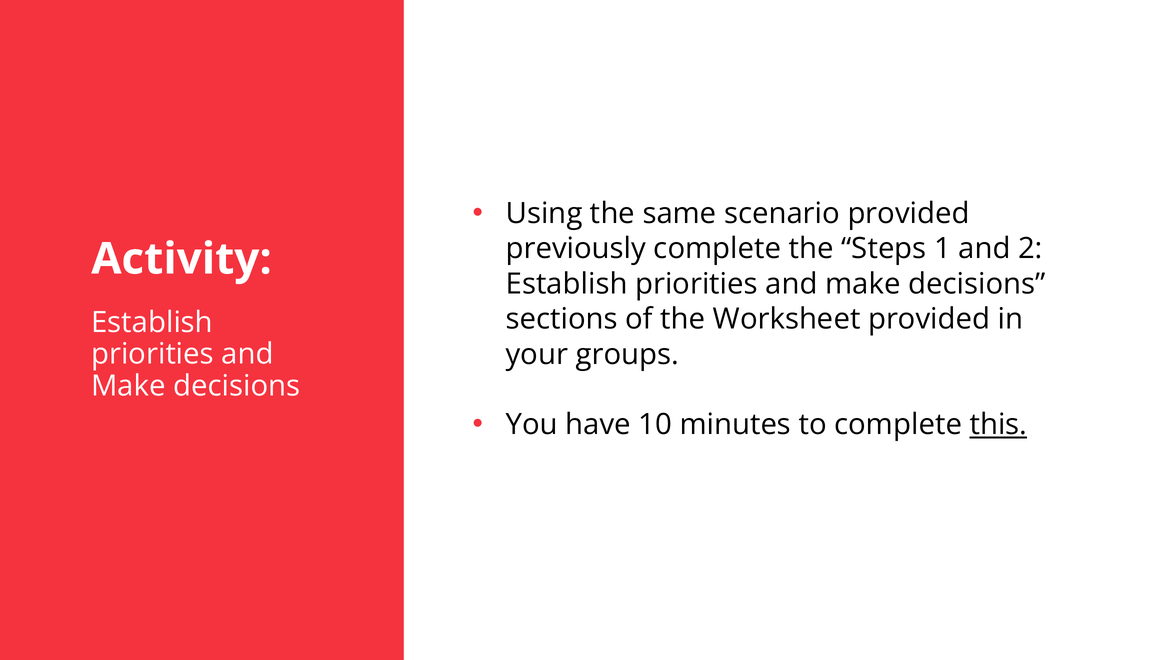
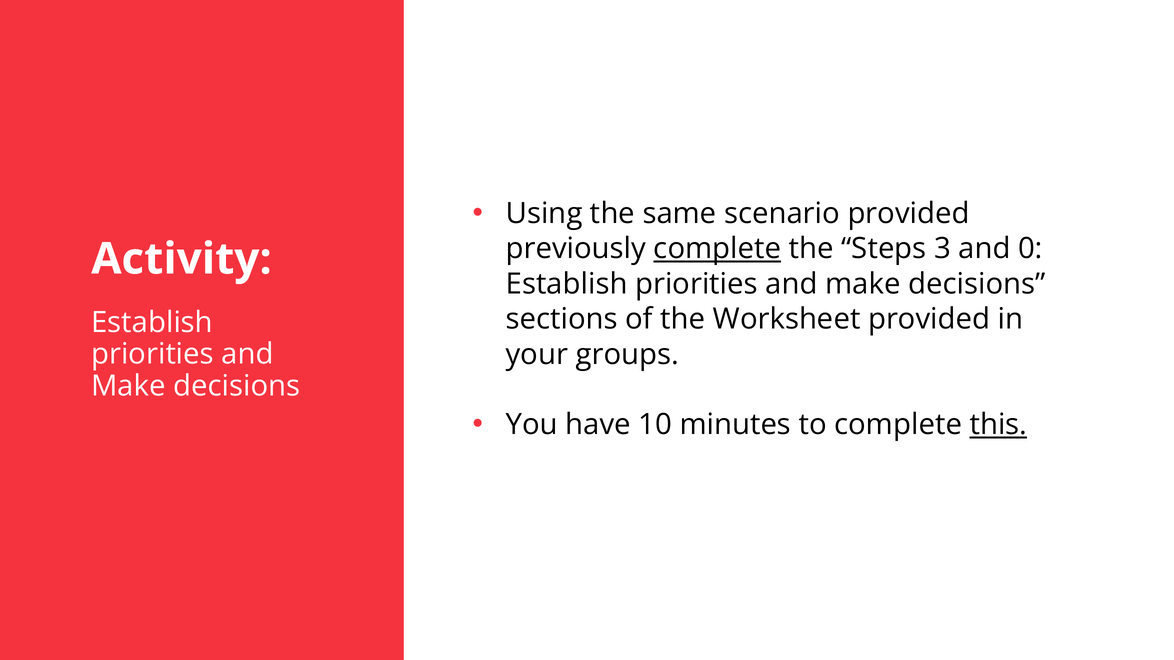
complete at (717, 249) underline: none -> present
1: 1 -> 3
2: 2 -> 0
